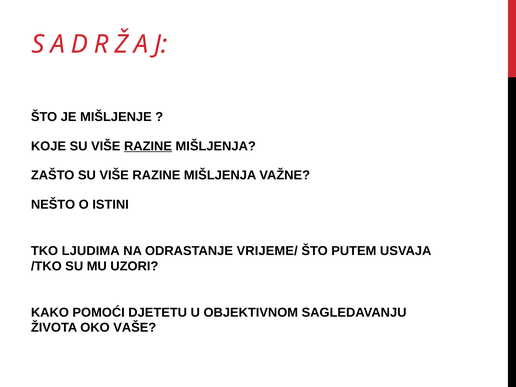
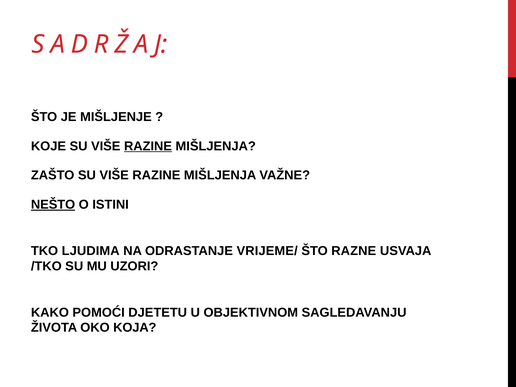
NEŠTO underline: none -> present
PUTEM: PUTEM -> RAZNE
VAŠE: VAŠE -> KOJA
